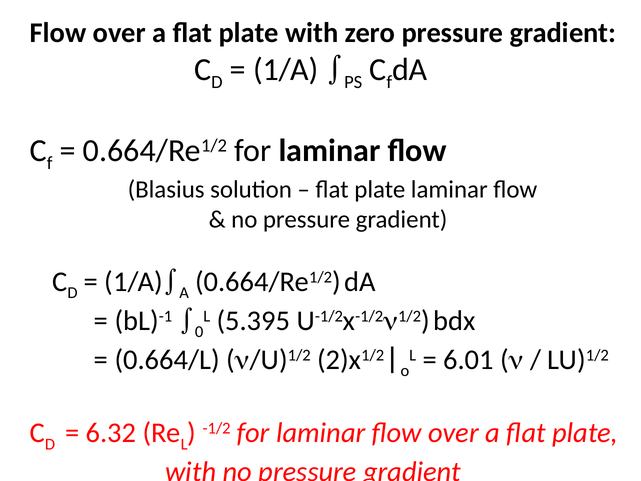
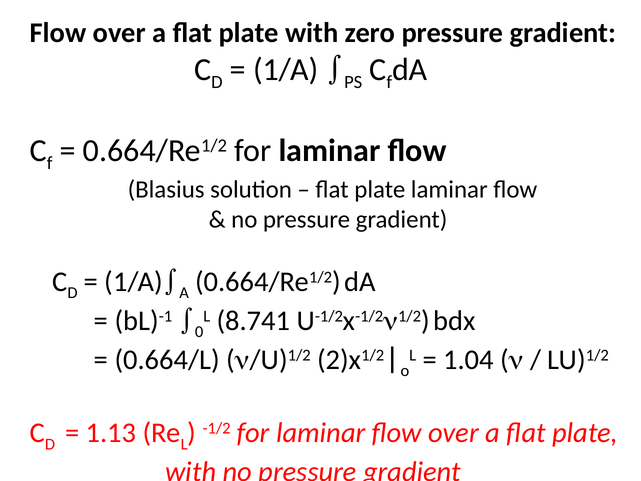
5.395: 5.395 -> 8.741
6.01: 6.01 -> 1.04
6.32: 6.32 -> 1.13
